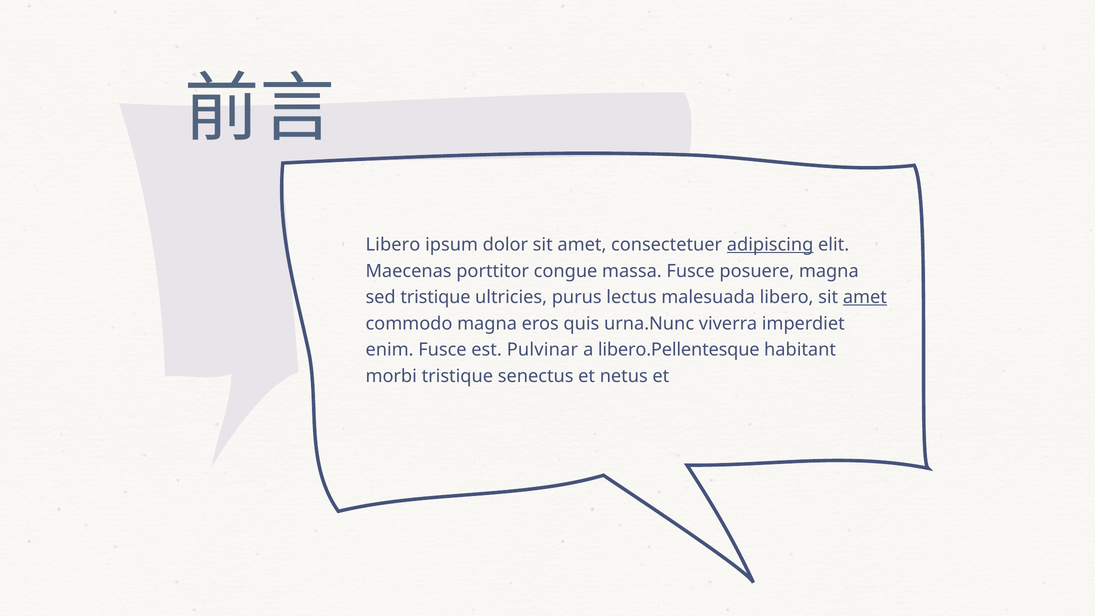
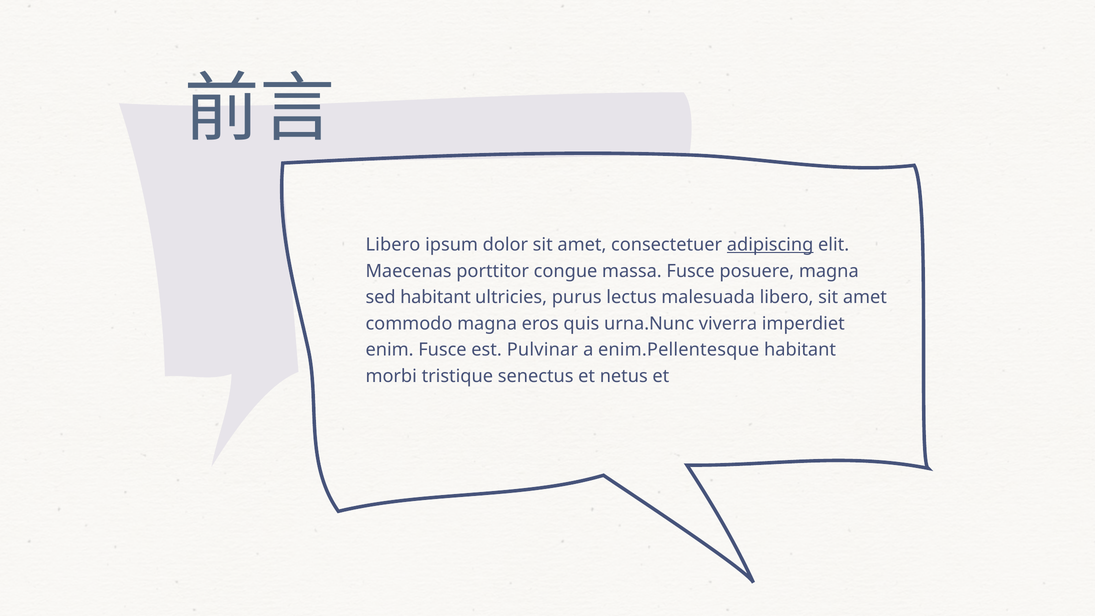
sed tristique: tristique -> habitant
amet at (865, 297) underline: present -> none
libero.Pellentesque: libero.Pellentesque -> enim.Pellentesque
